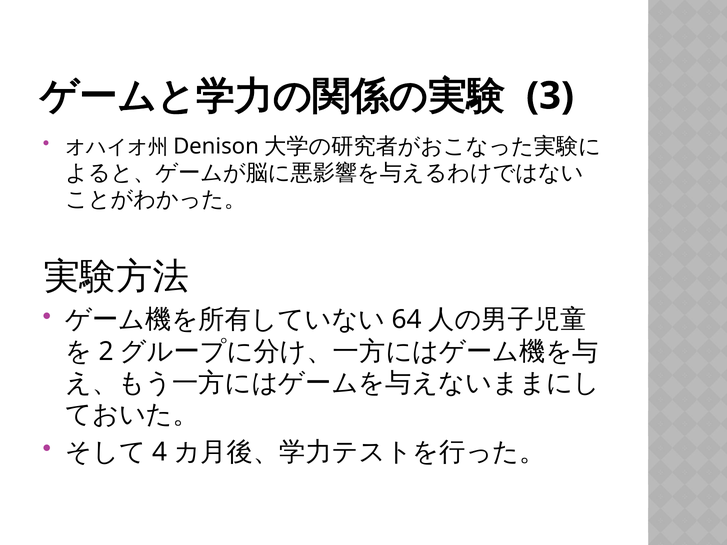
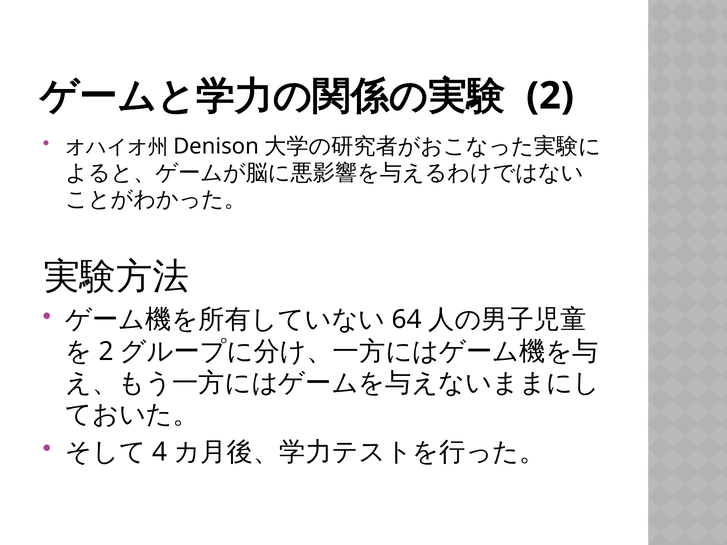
3 at (550, 96): 3 -> 2
